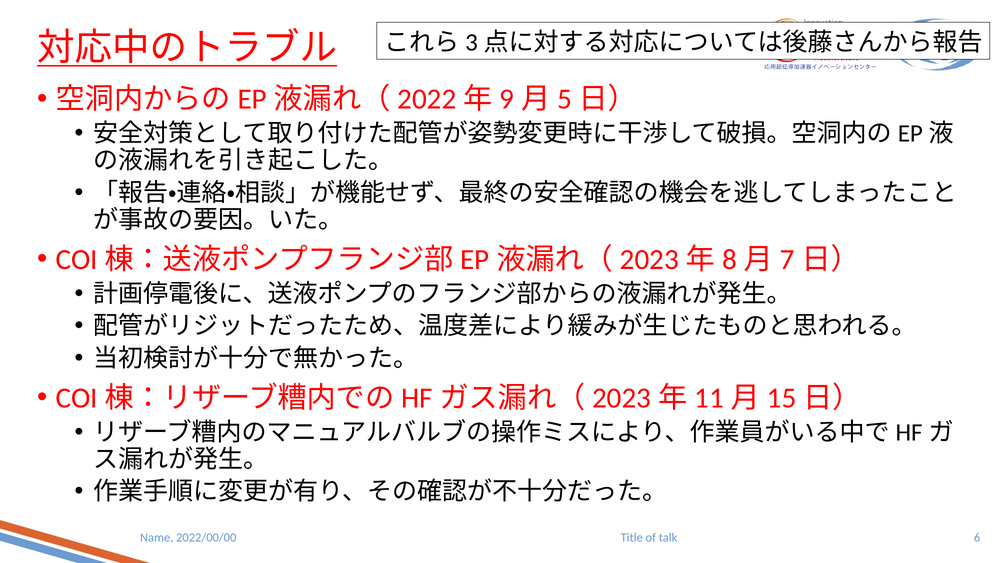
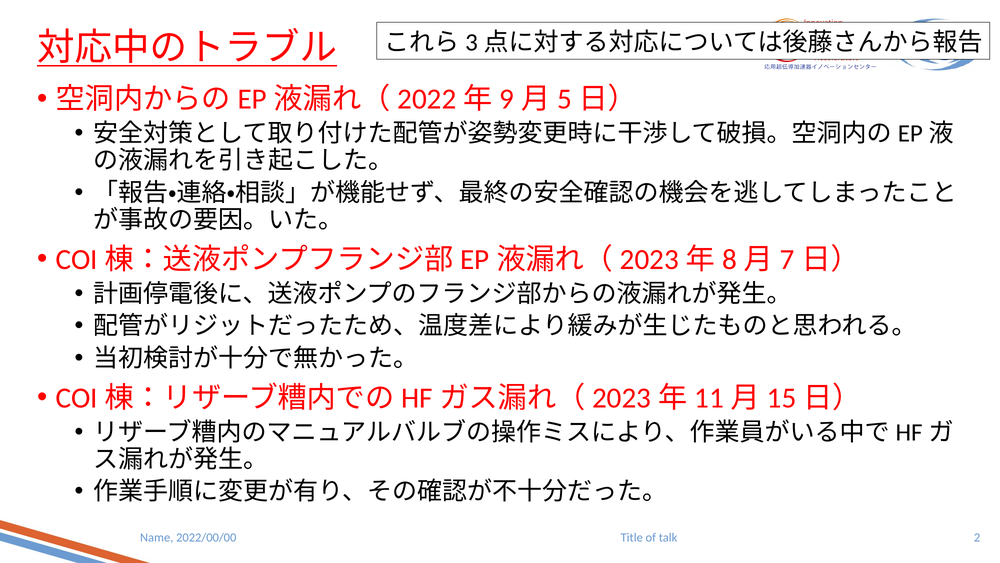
6: 6 -> 2
